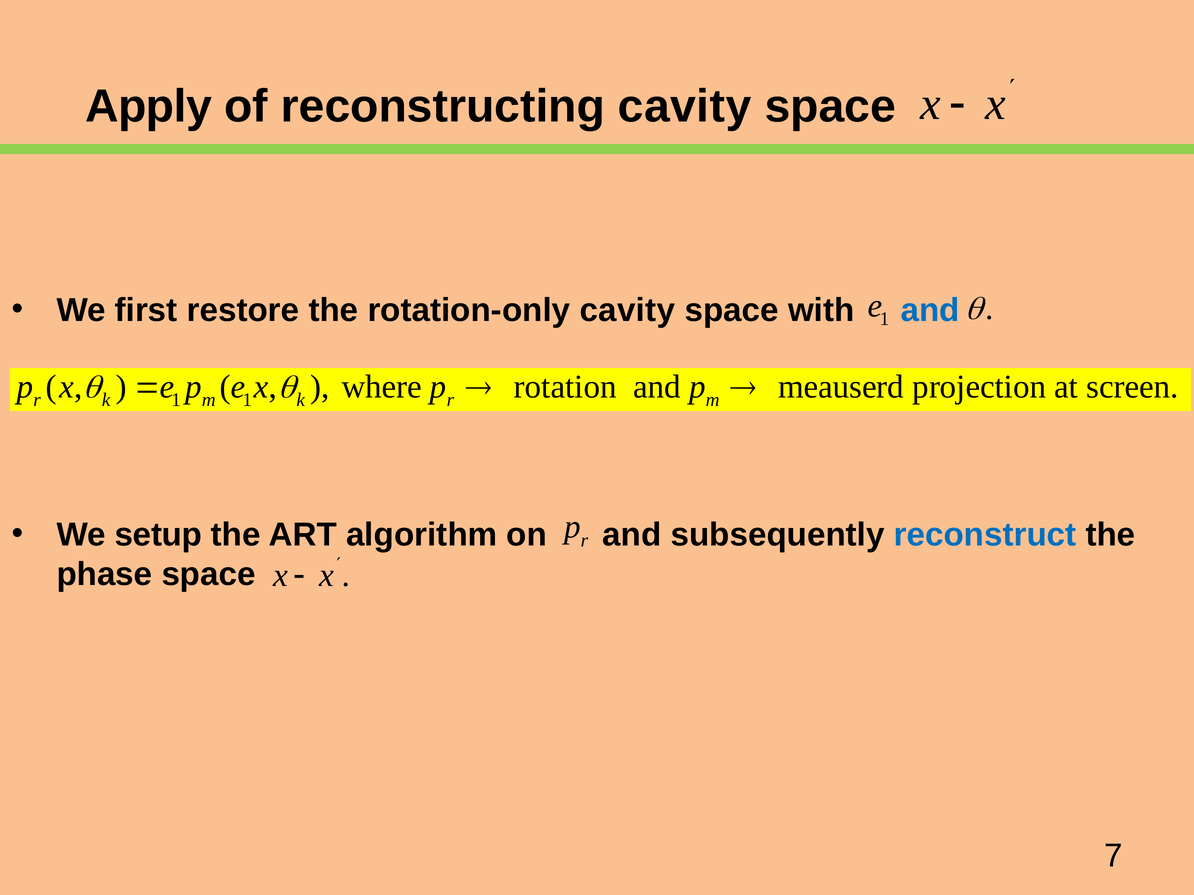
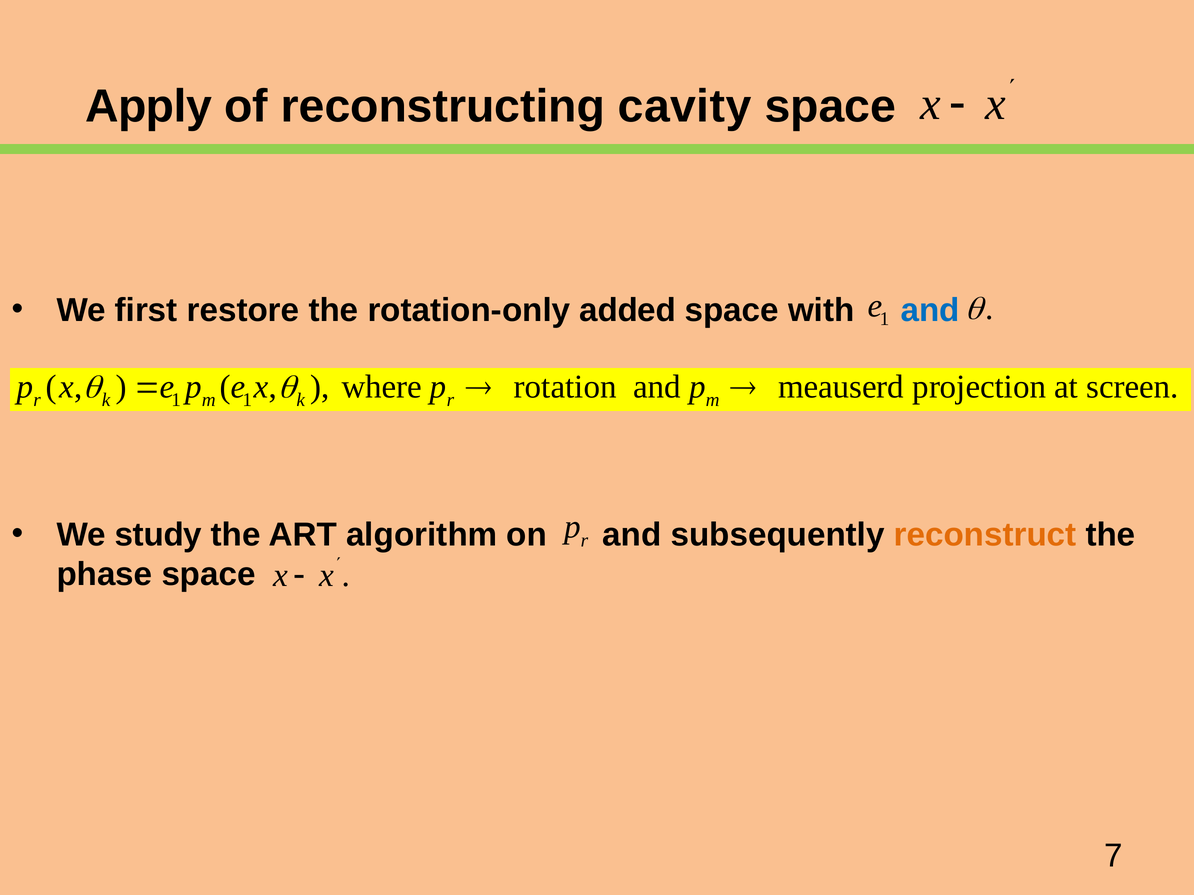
rotation-only cavity: cavity -> added
setup: setup -> study
reconstruct colour: blue -> orange
